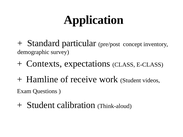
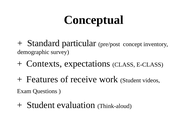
Application: Application -> Conceptual
Hamline: Hamline -> Features
calibration: calibration -> evaluation
